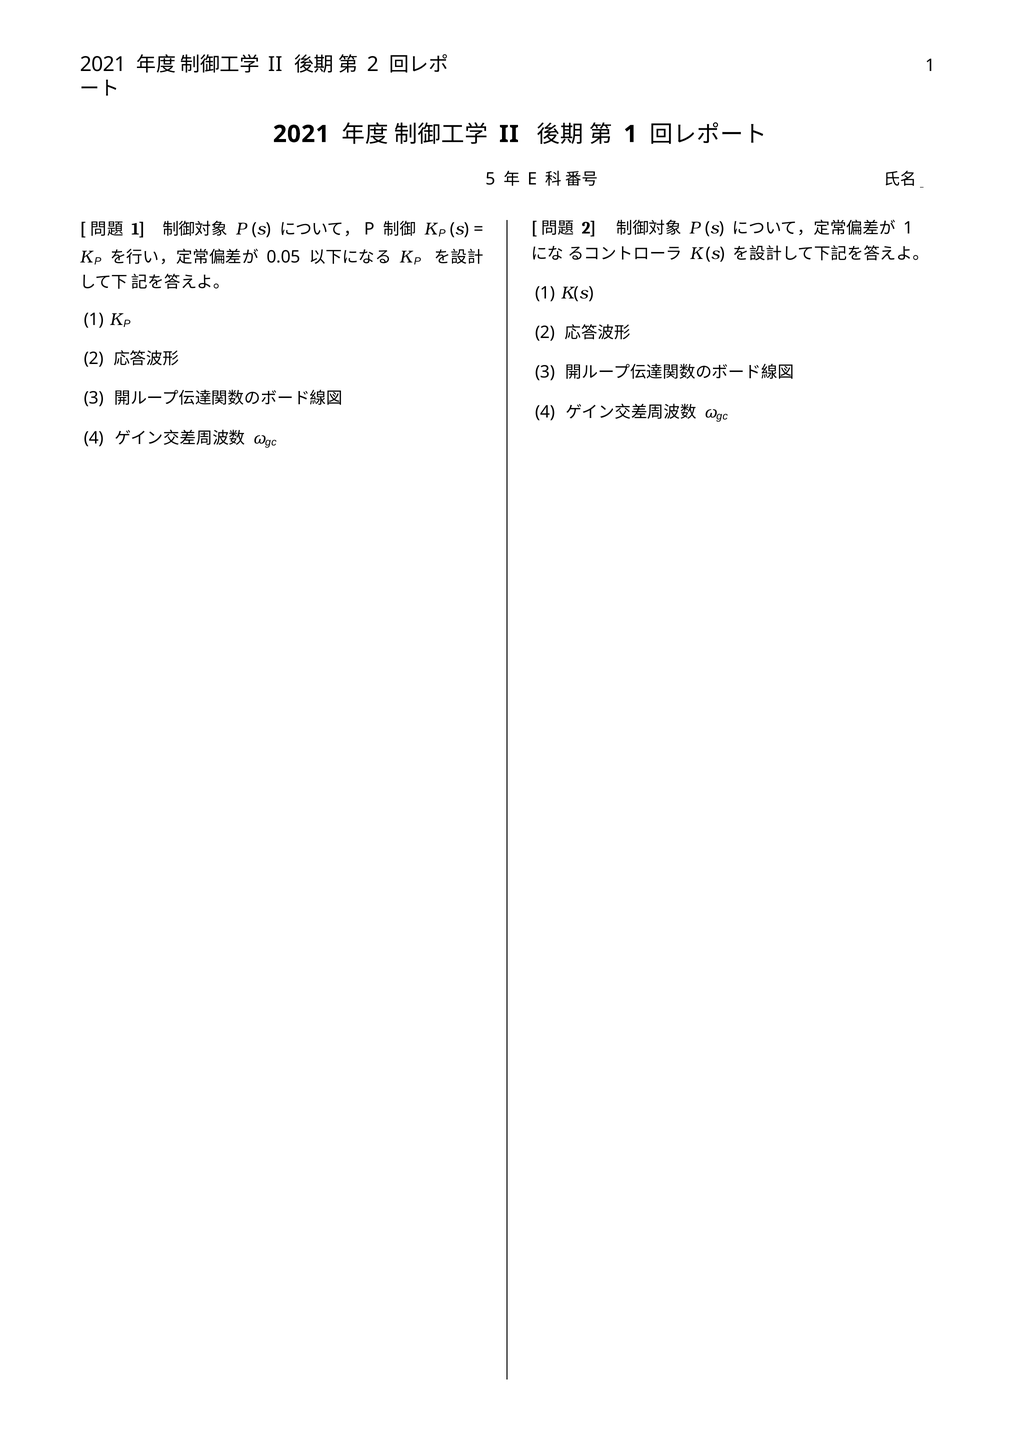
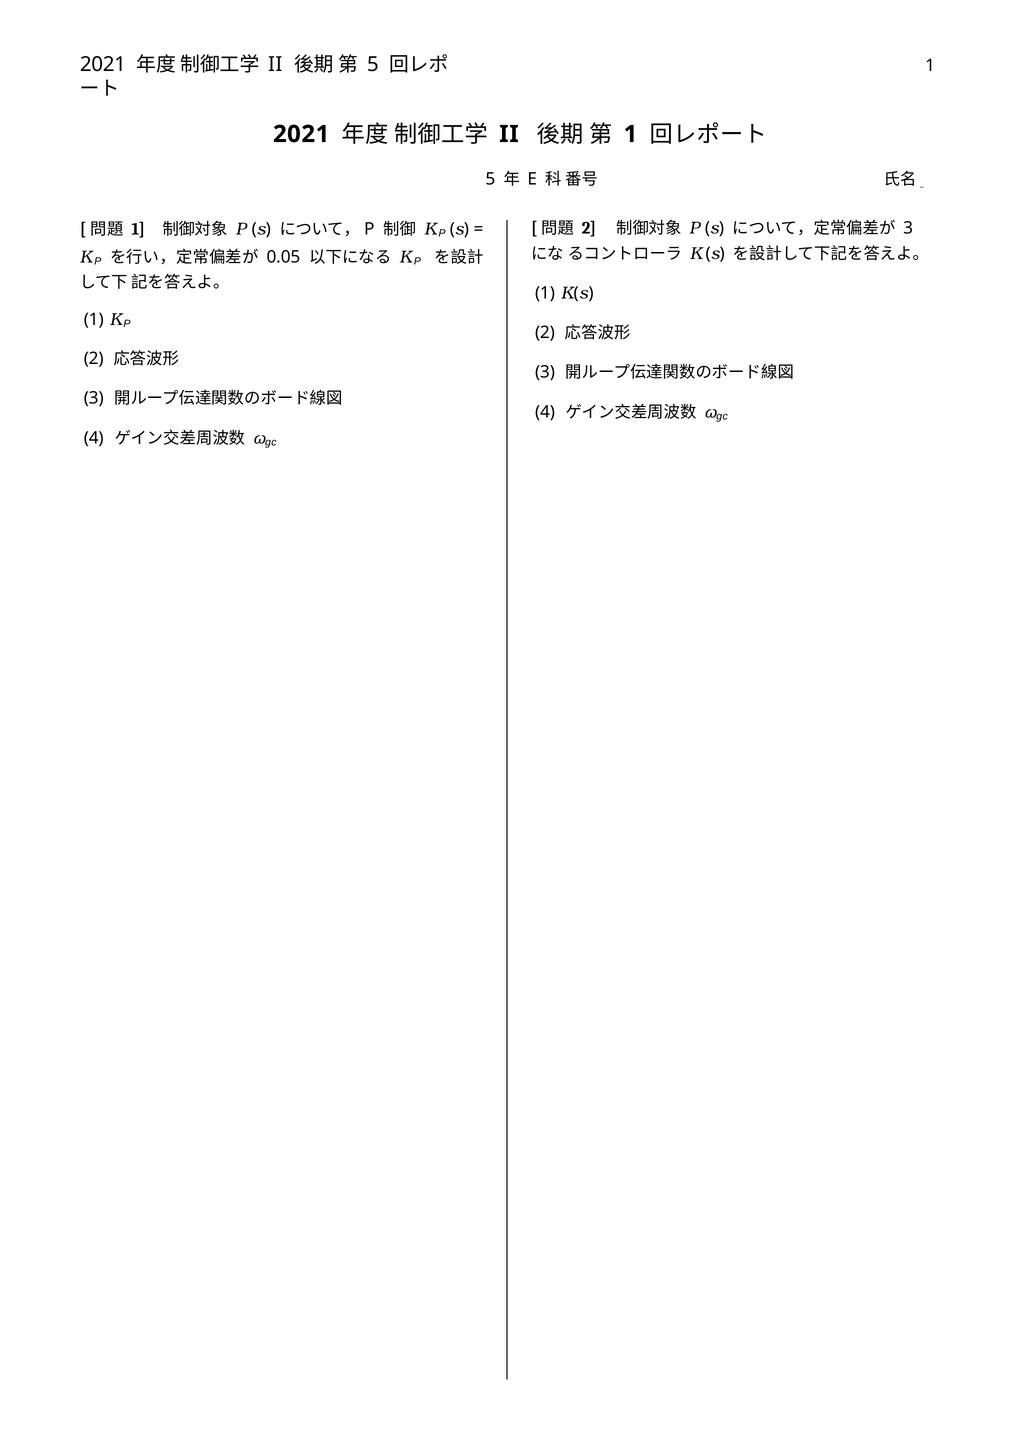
2 at (373, 65): 2 -> 5
1 at (908, 228): 1 -> 3
